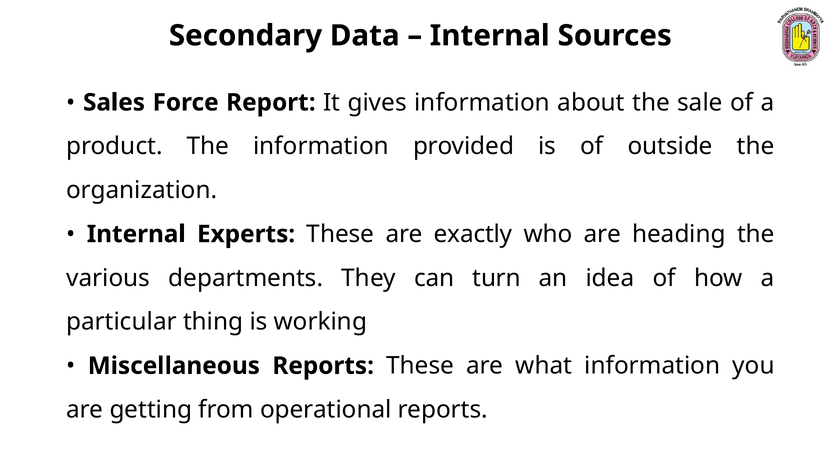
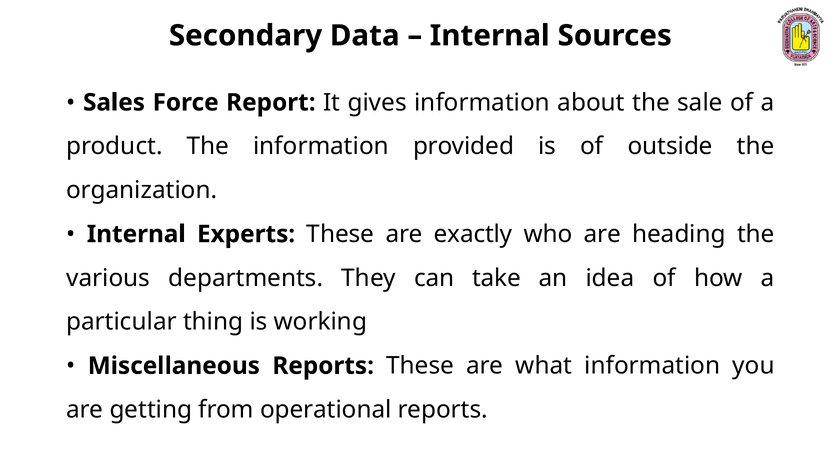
turn: turn -> take
